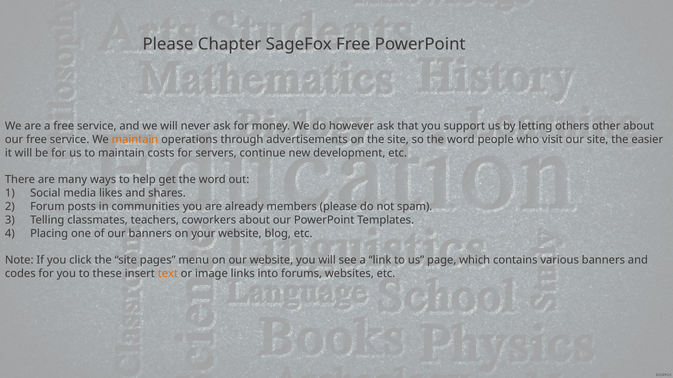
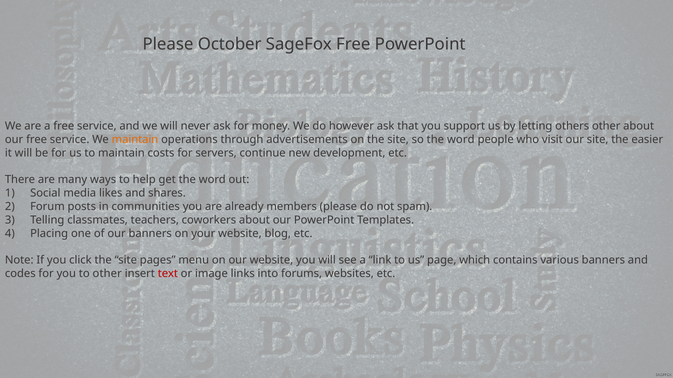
Chapter: Chapter -> October
to these: these -> other
text colour: orange -> red
